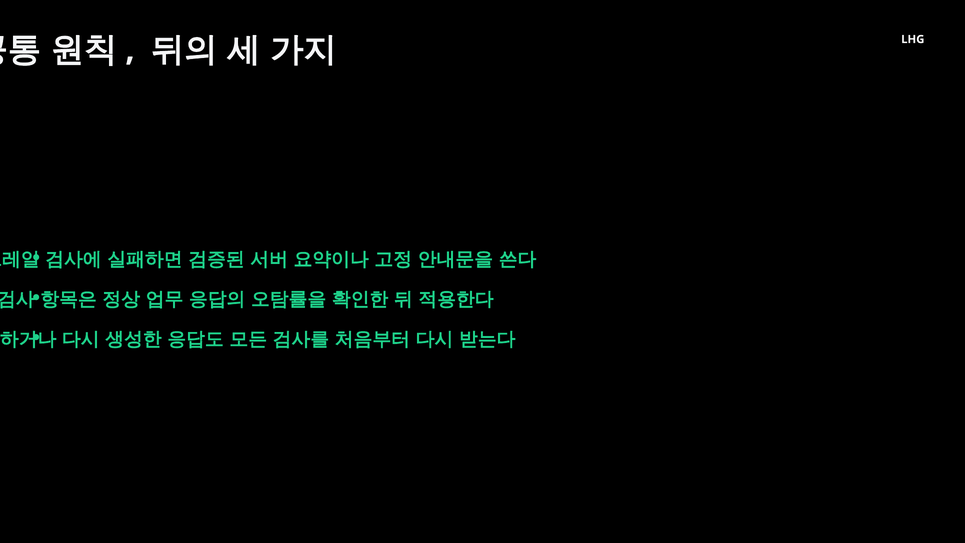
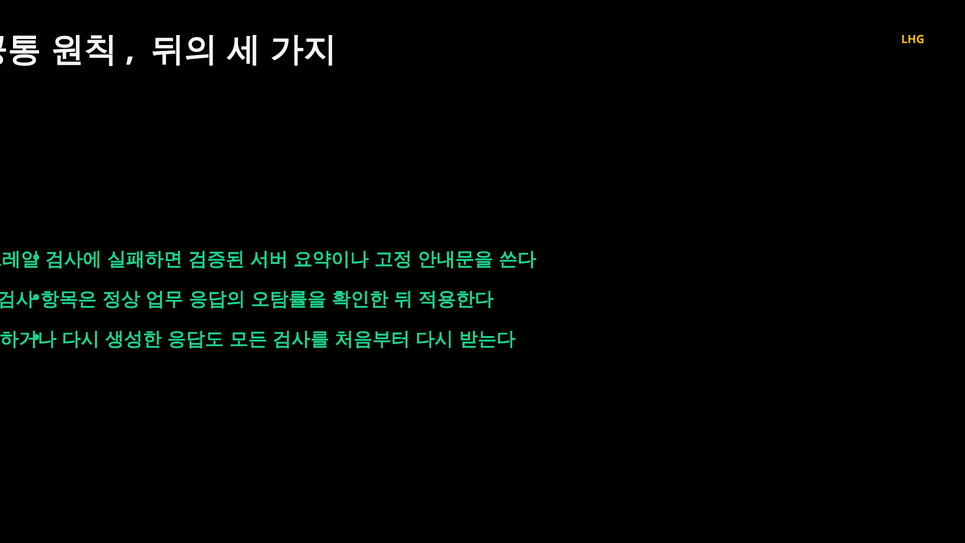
LHG colour: white -> yellow
